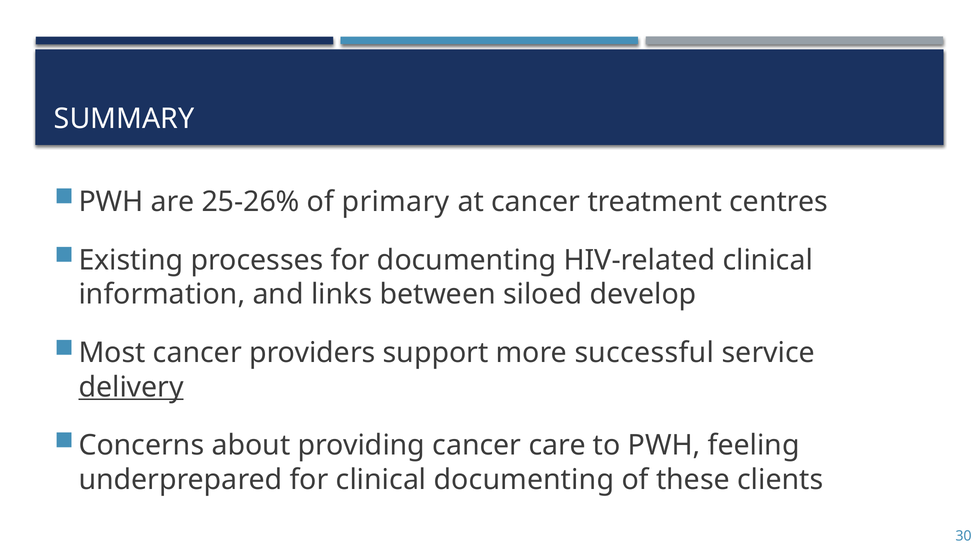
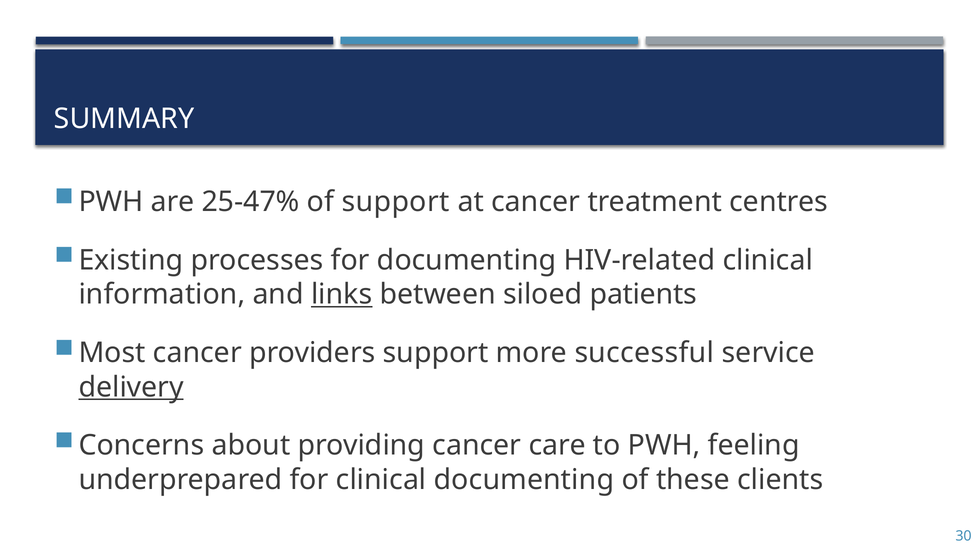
25-26%: 25-26% -> 25-47%
of primary: primary -> support
links underline: none -> present
develop: develop -> patients
